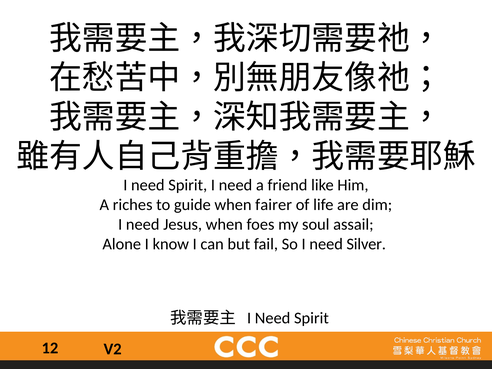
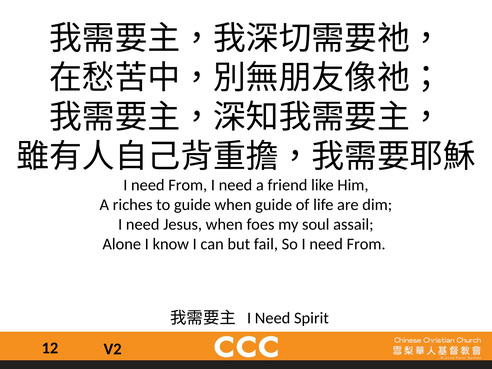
Spirit at (188, 185): Spirit -> From
when fairer: fairer -> guide
So I need Silver: Silver -> From
